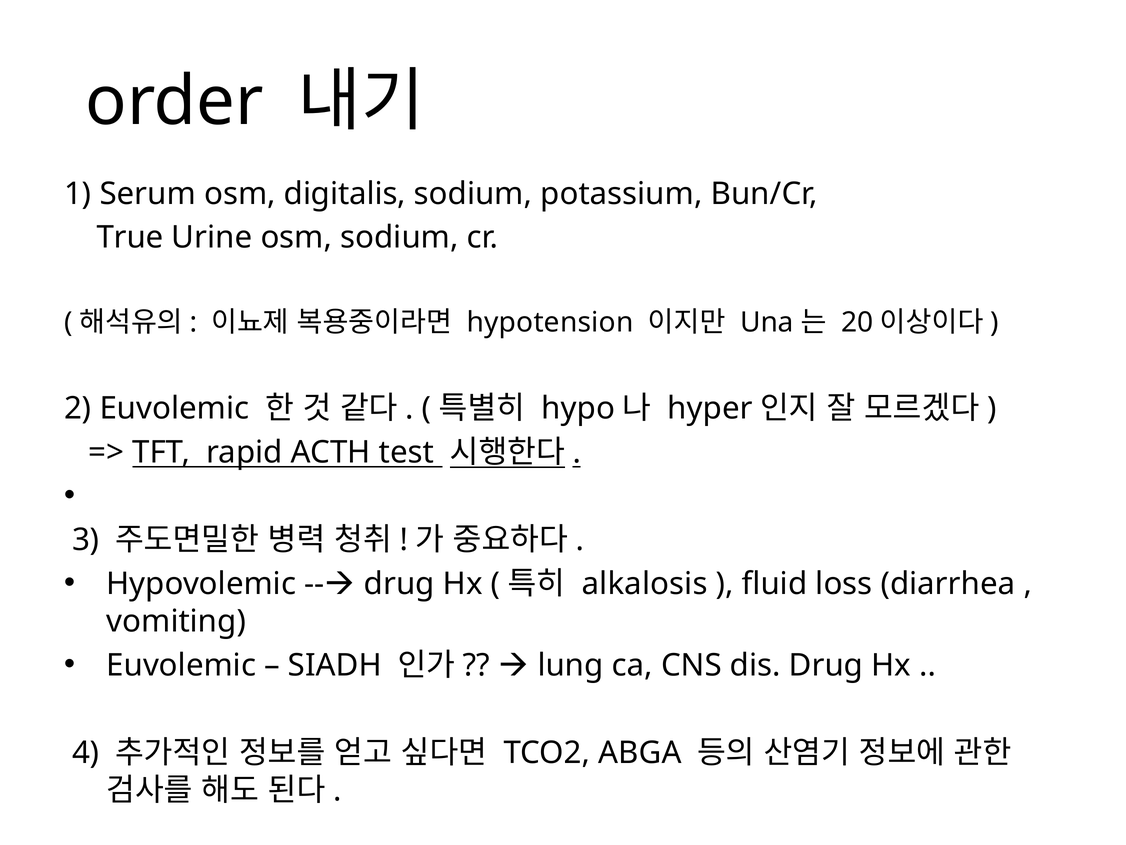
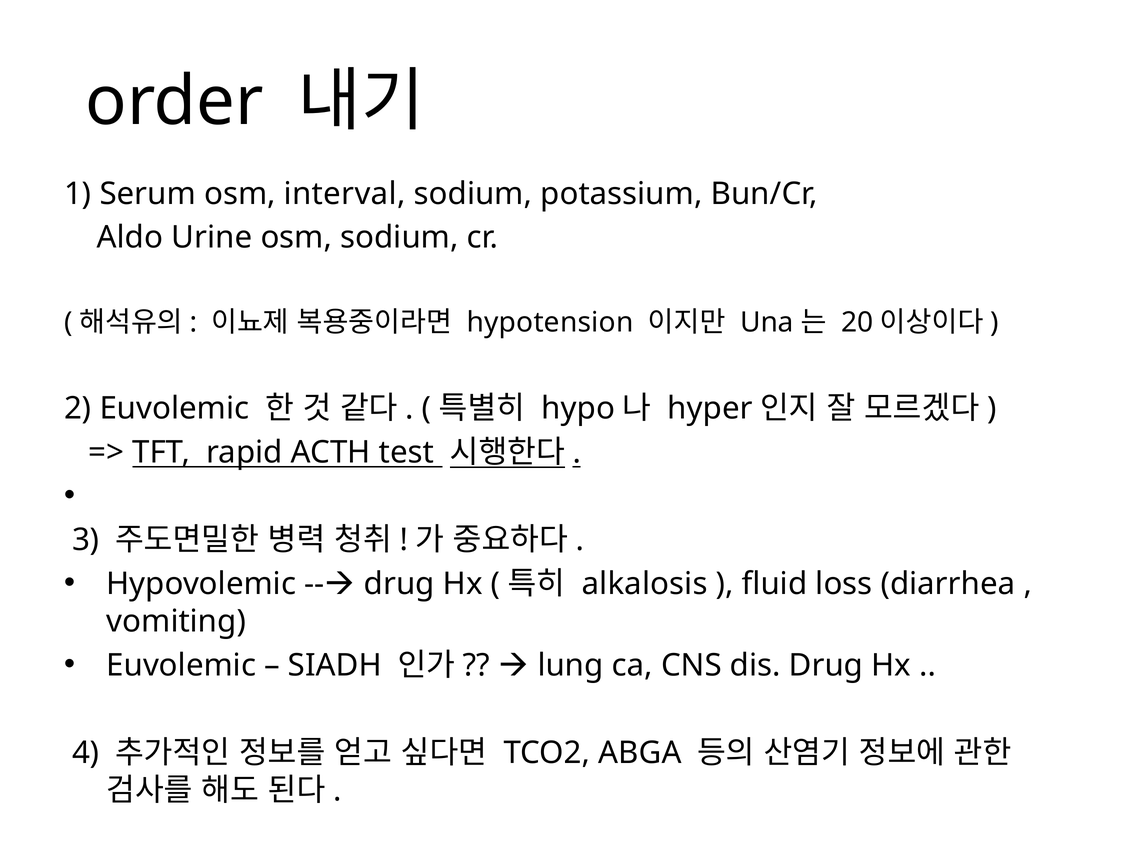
digitalis: digitalis -> interval
True: True -> Aldo
